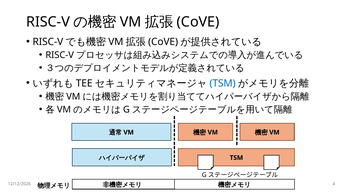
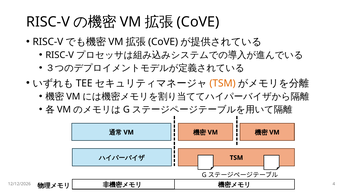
TSM at (223, 83) colour: blue -> orange
